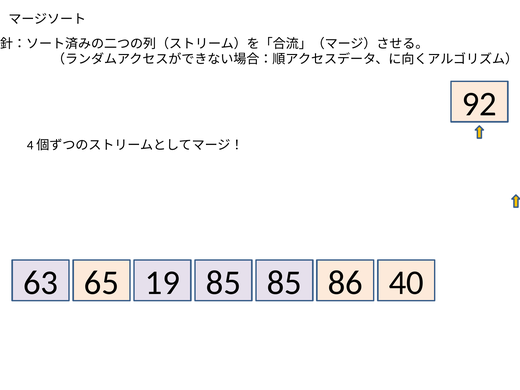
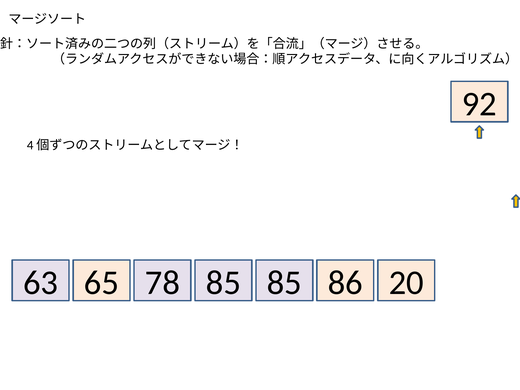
19: 19 -> 78
40: 40 -> 20
